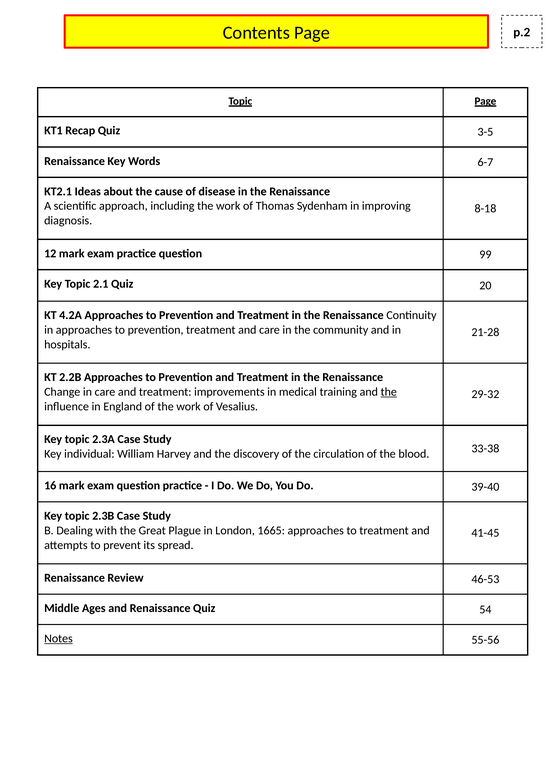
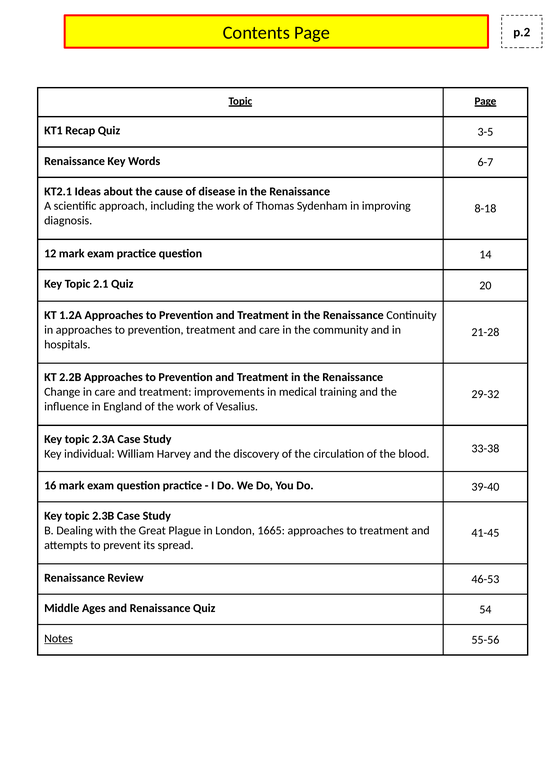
99: 99 -> 14
4.2A: 4.2A -> 1.2A
the at (389, 392) underline: present -> none
